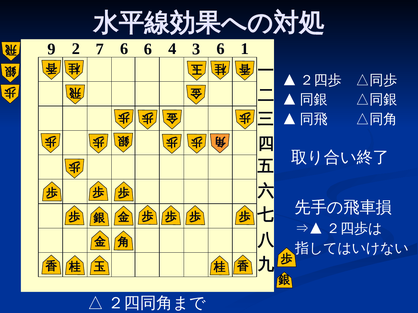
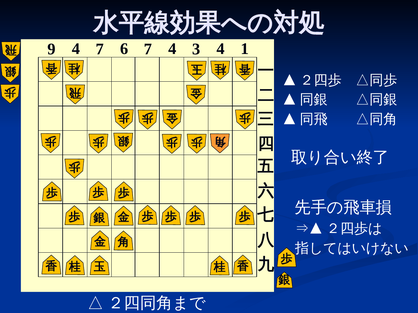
9 2: 2 -> 4
6 6: 6 -> 7
3 6: 6 -> 4
